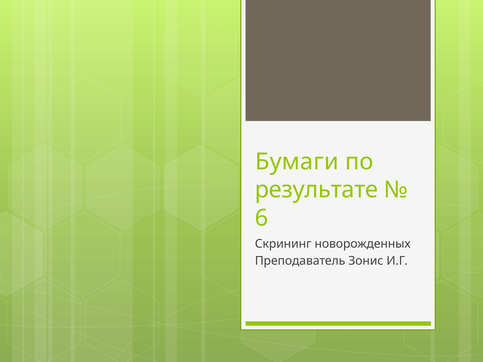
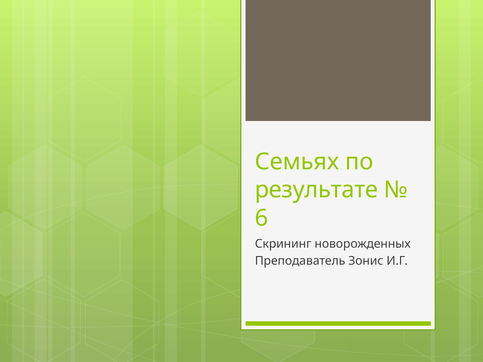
Бумаги: Бумаги -> Семьях
